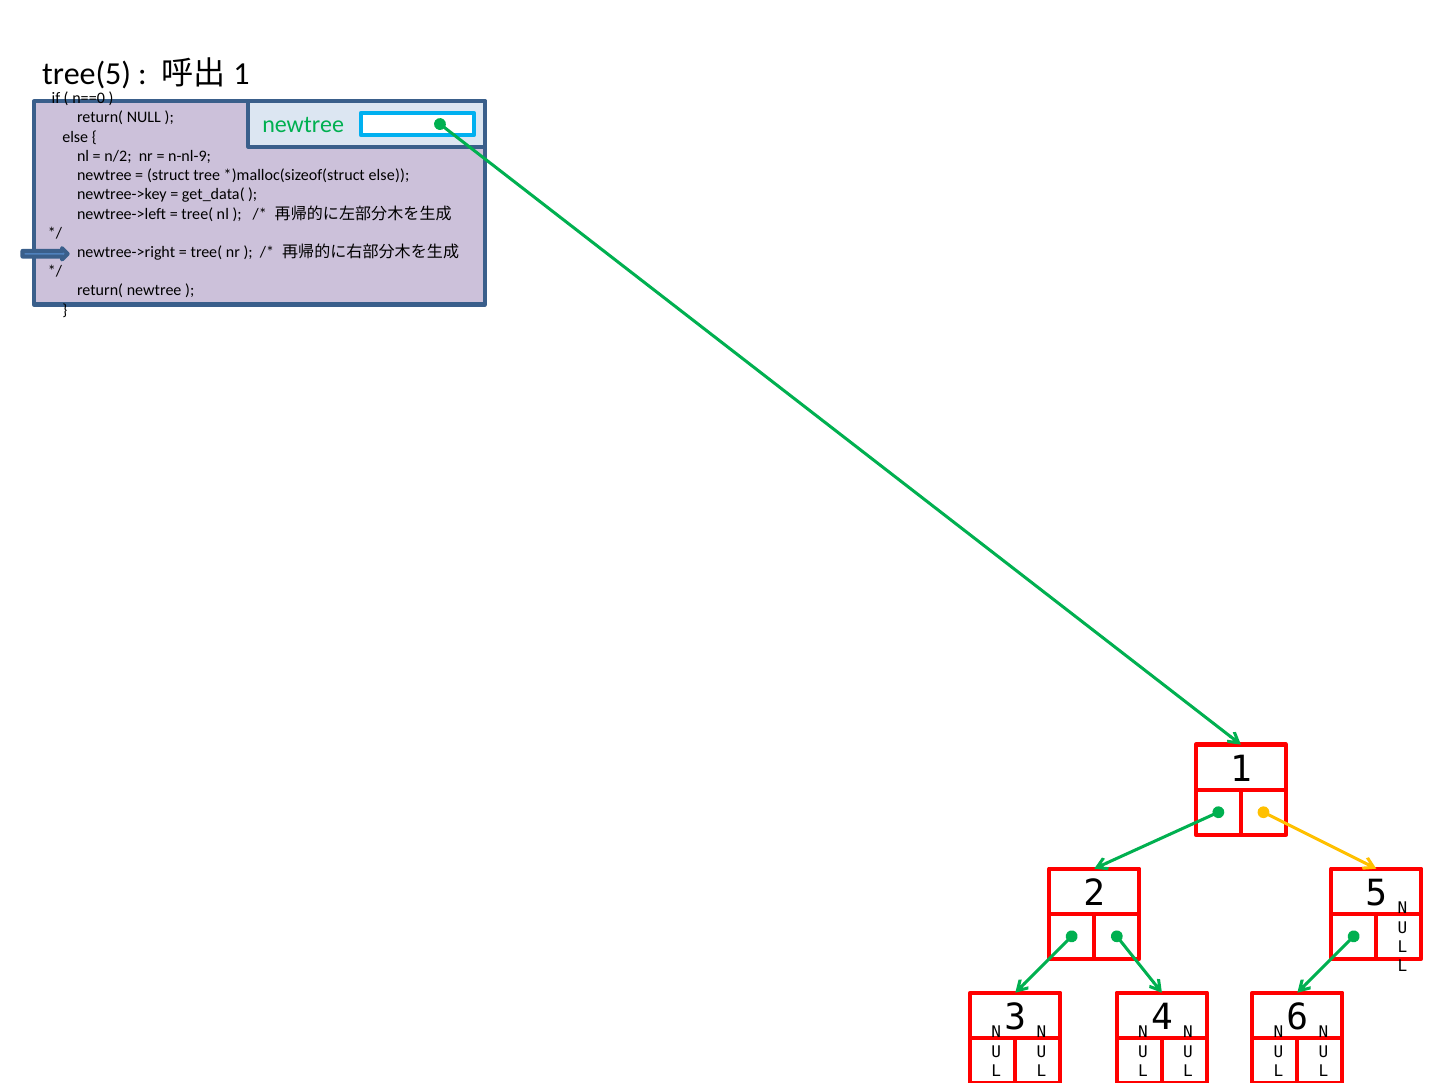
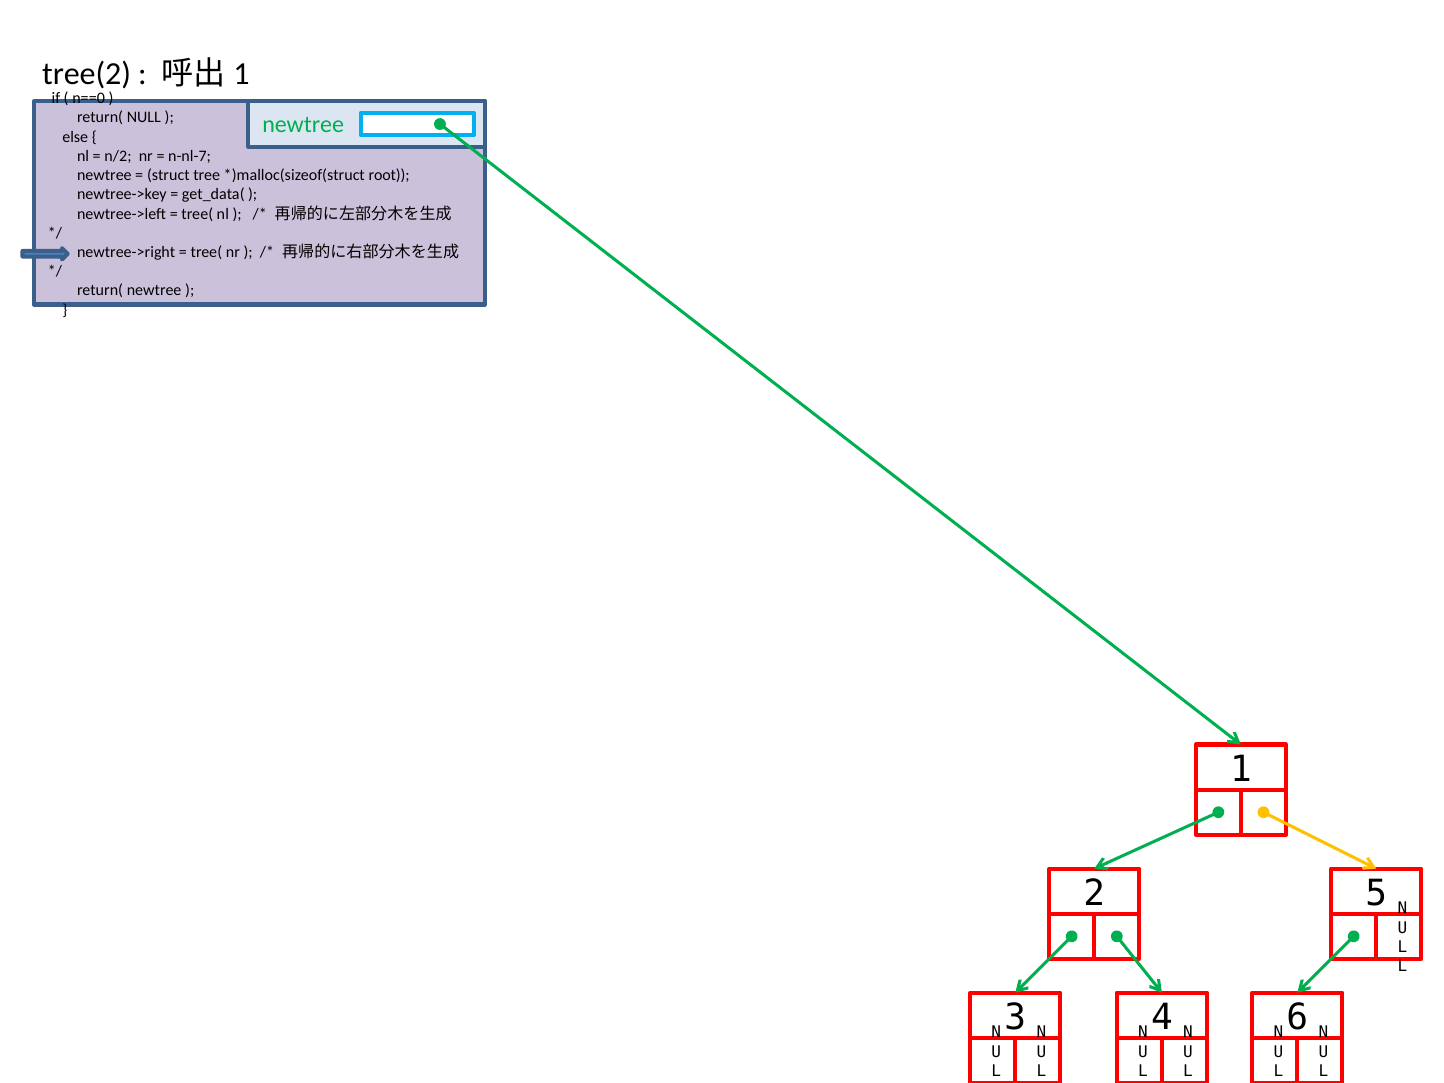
tree(5: tree(5 -> tree(2
n-nl-9: n-nl-9 -> n-nl-7
else at (389, 175): else -> root
